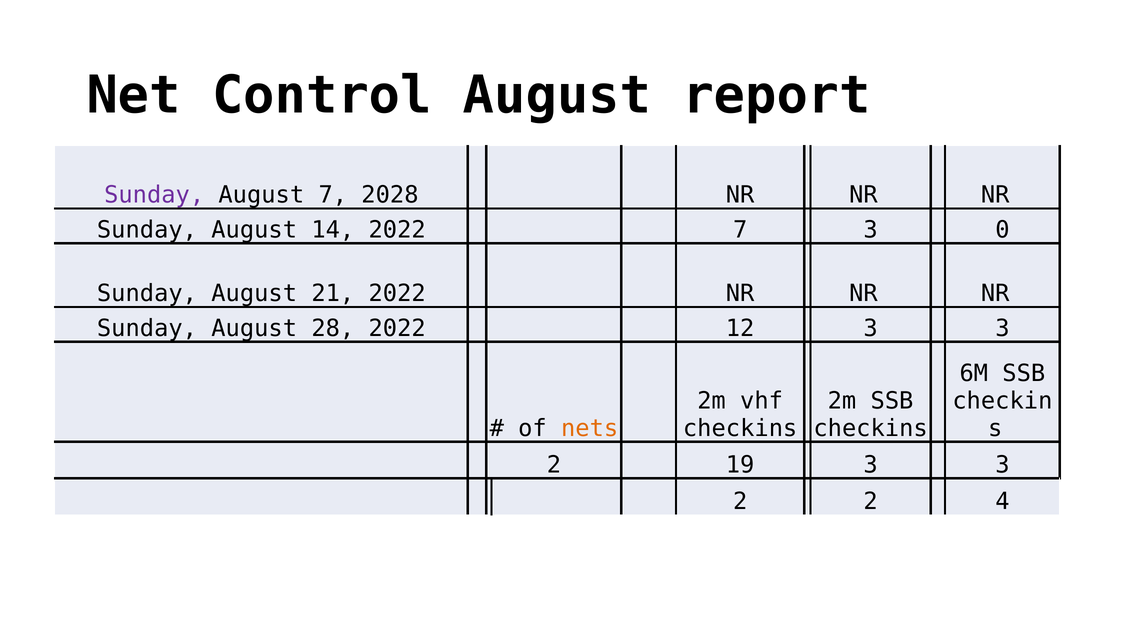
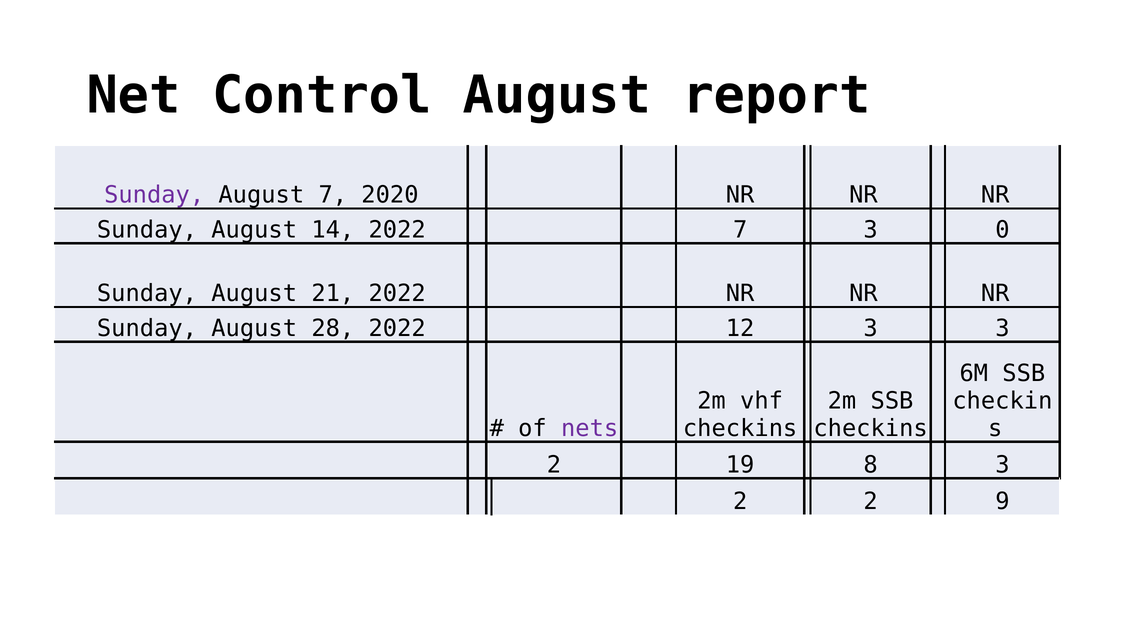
2028: 2028 -> 2020
nets colour: orange -> purple
19 3: 3 -> 8
4: 4 -> 9
